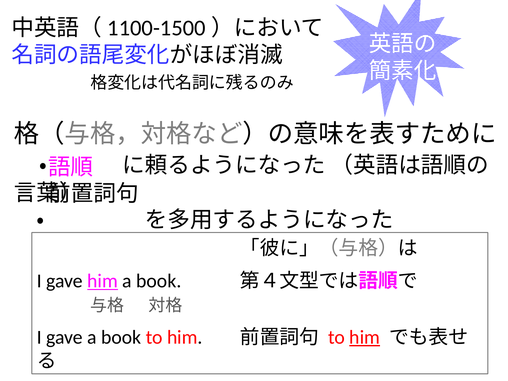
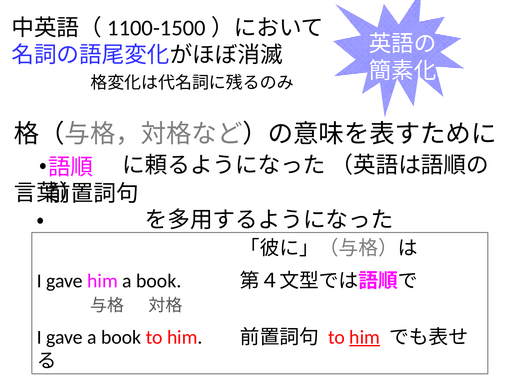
him at (103, 281) underline: present -> none
